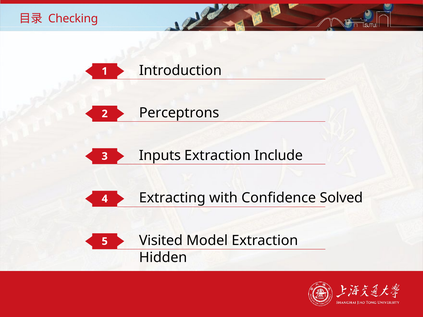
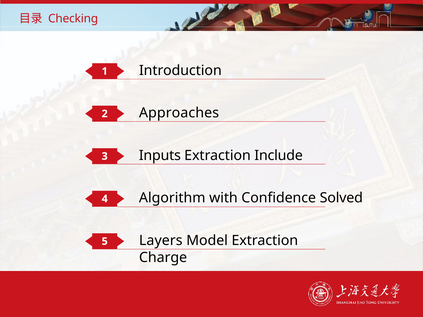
Perceptrons: Perceptrons -> Approaches
Extracting: Extracting -> Algorithm
Visited: Visited -> Layers
Hidden: Hidden -> Charge
